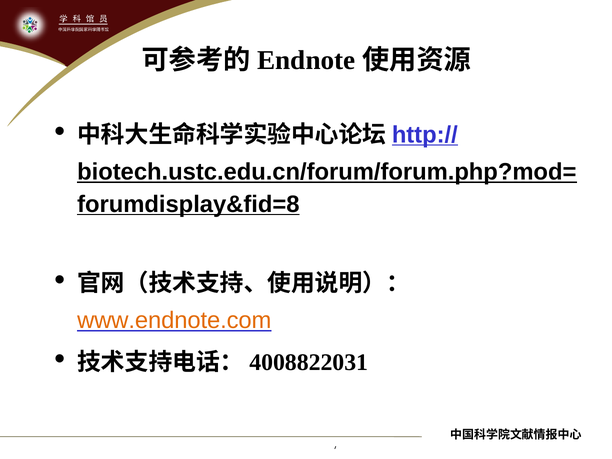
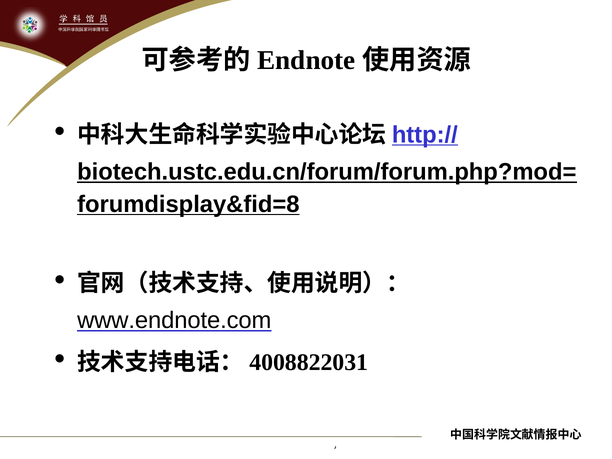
www.endnote.com colour: orange -> black
